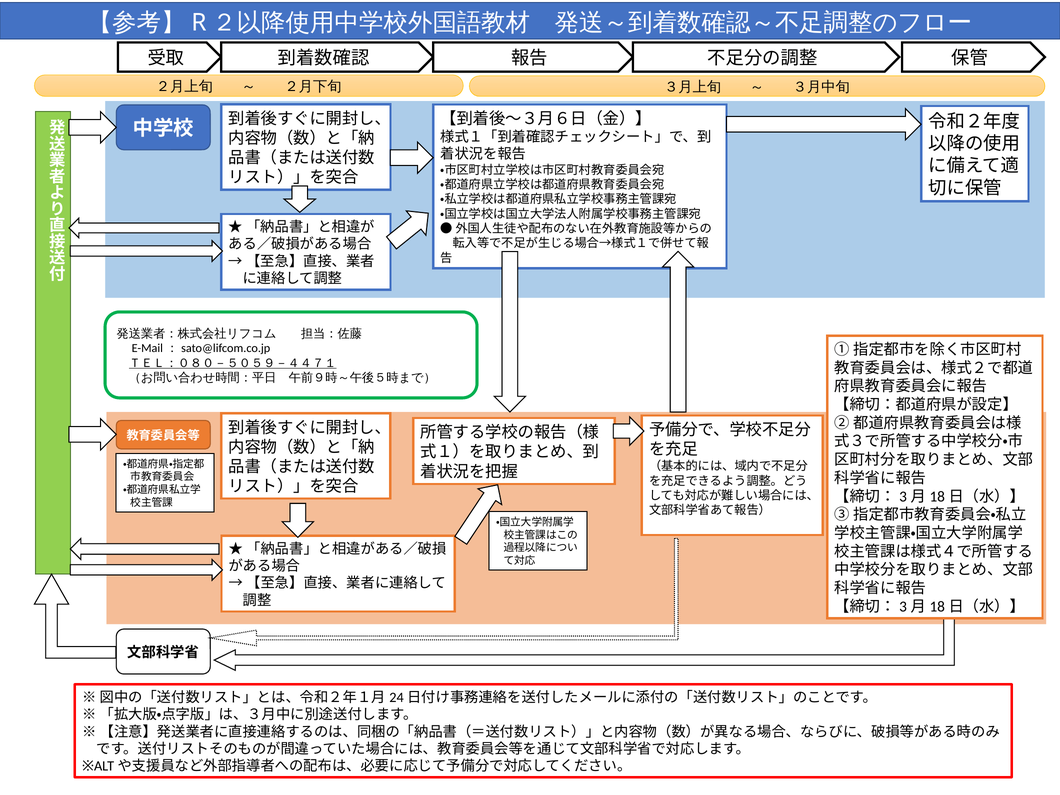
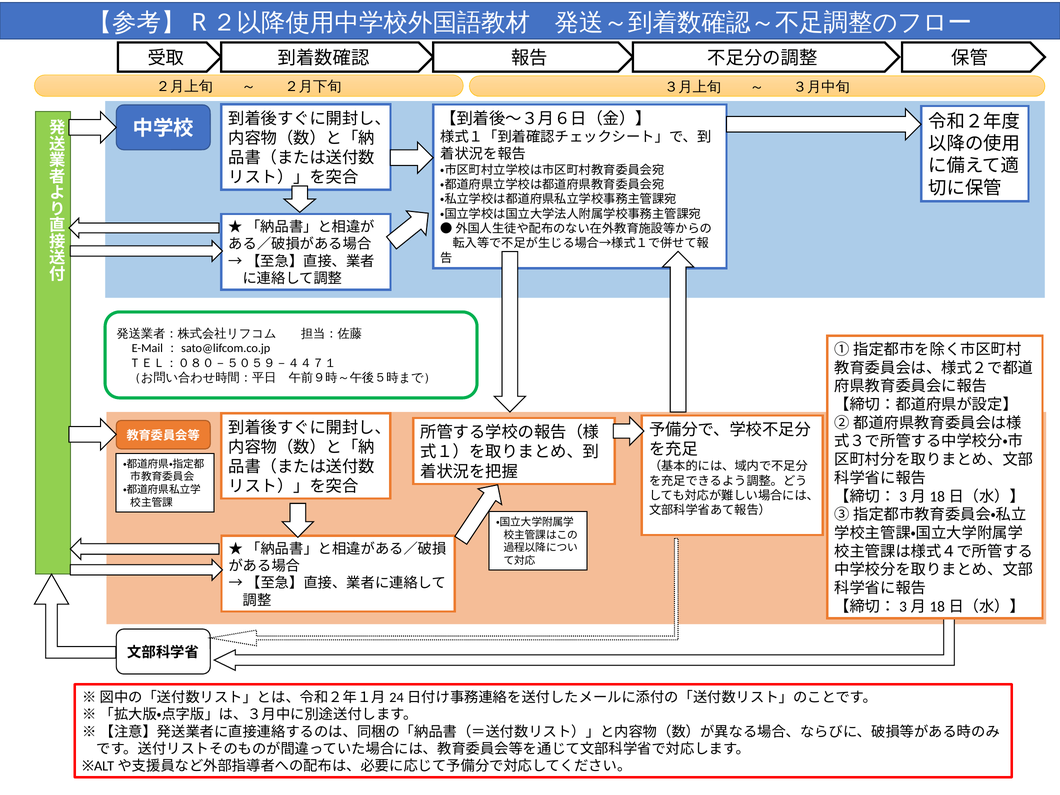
ＴＥＬ：０８０－５０５９－４４７１ underline: present -> none
